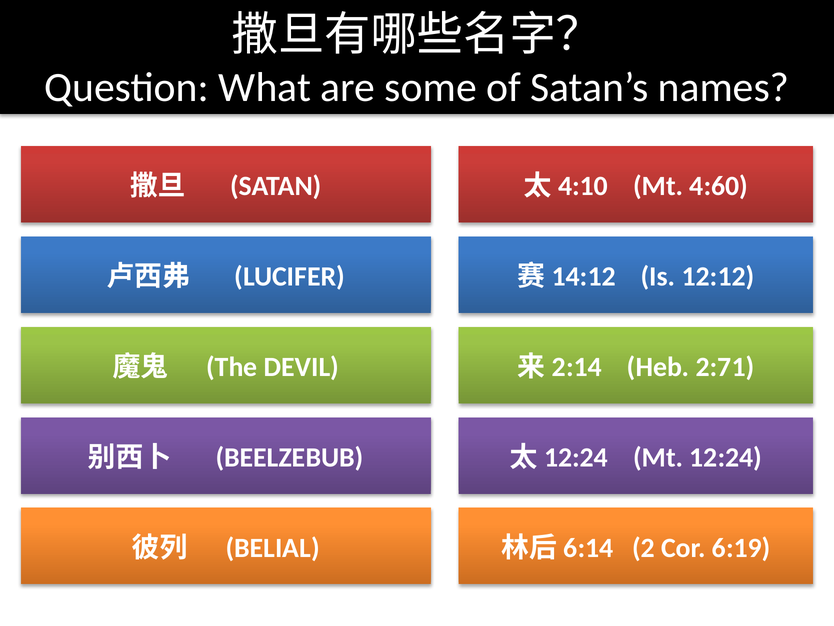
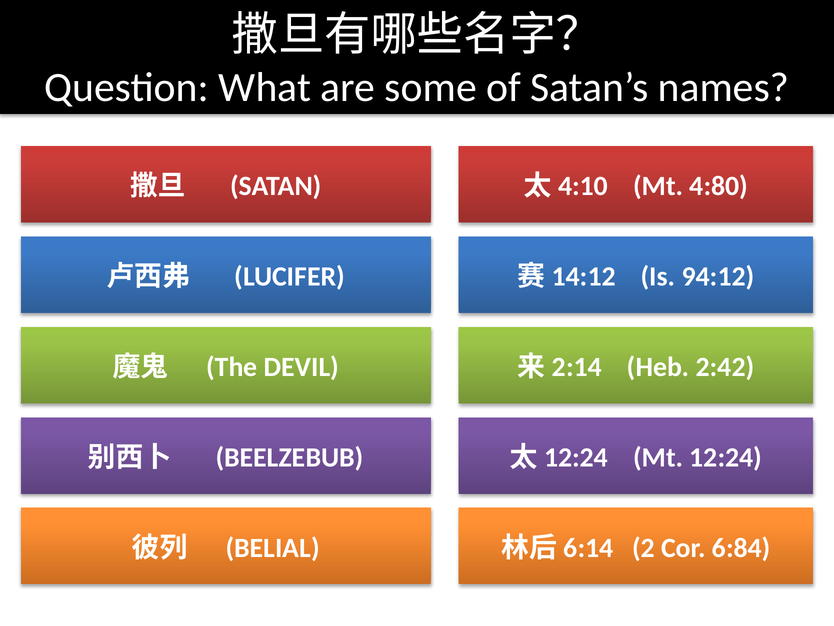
4:60: 4:60 -> 4:80
12:12: 12:12 -> 94:12
2:71: 2:71 -> 2:42
6:19: 6:19 -> 6:84
